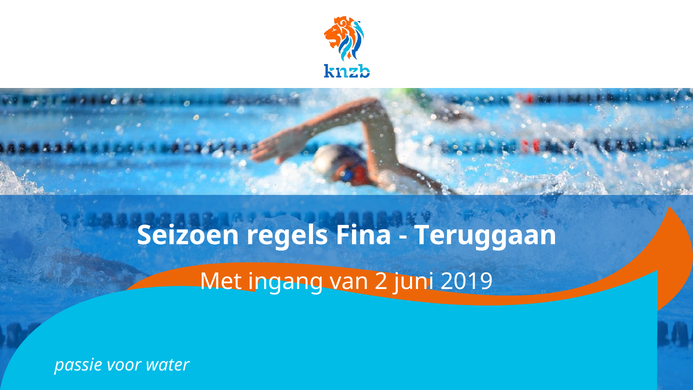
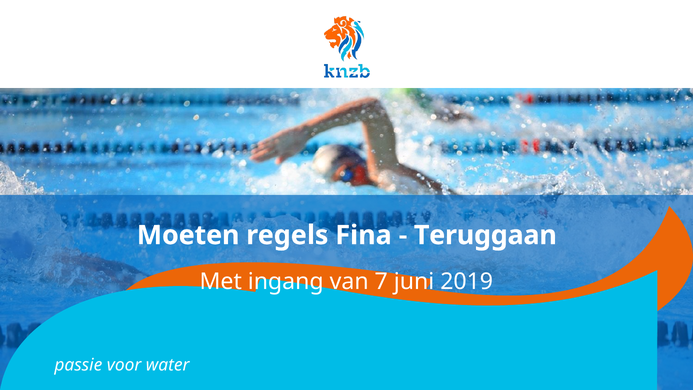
Seizoen: Seizoen -> Moeten
2: 2 -> 7
